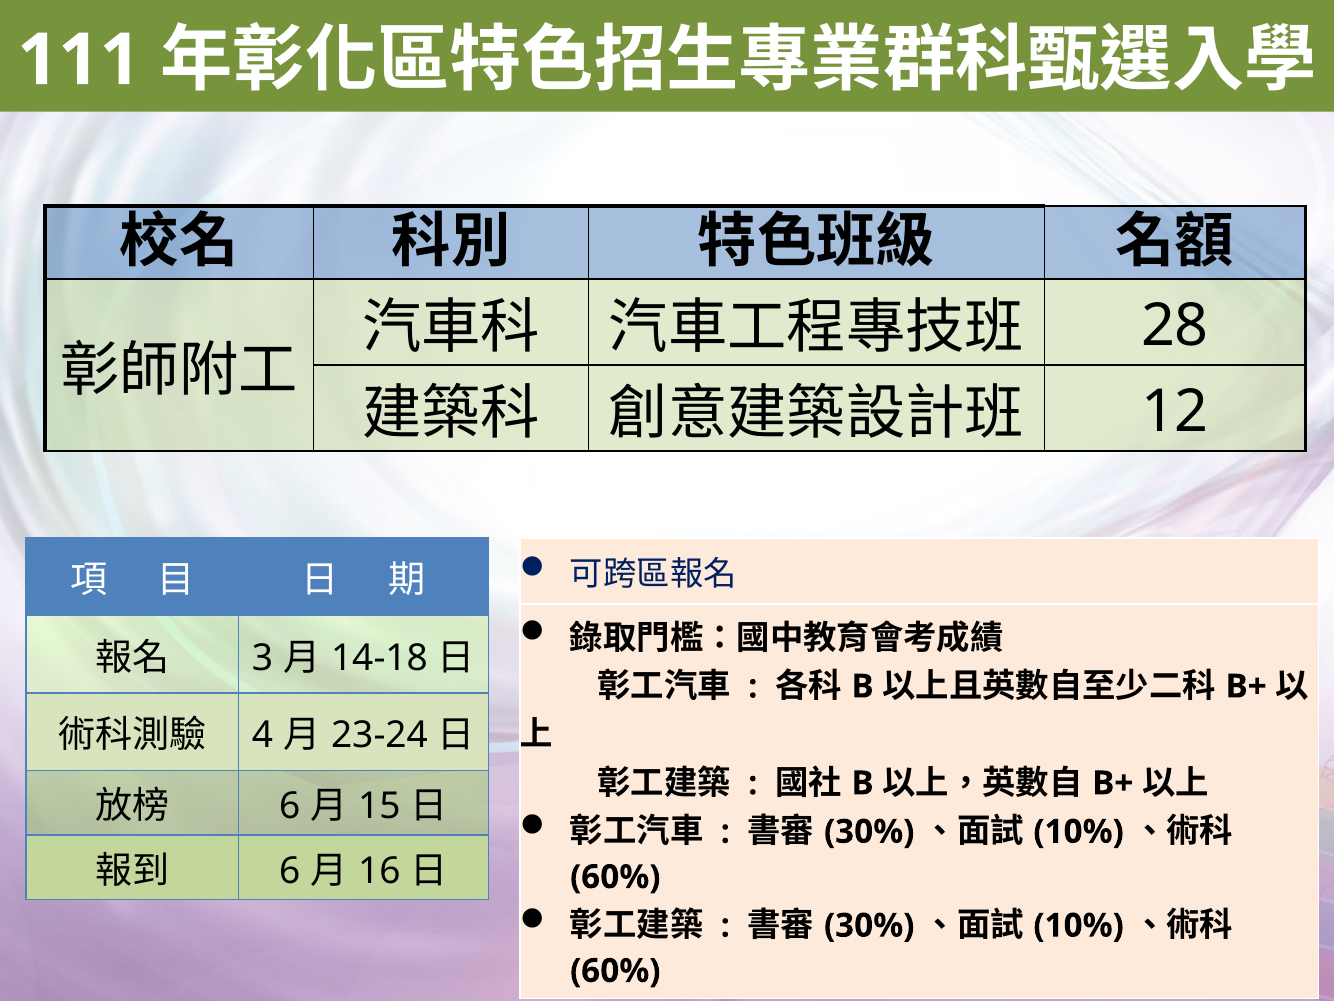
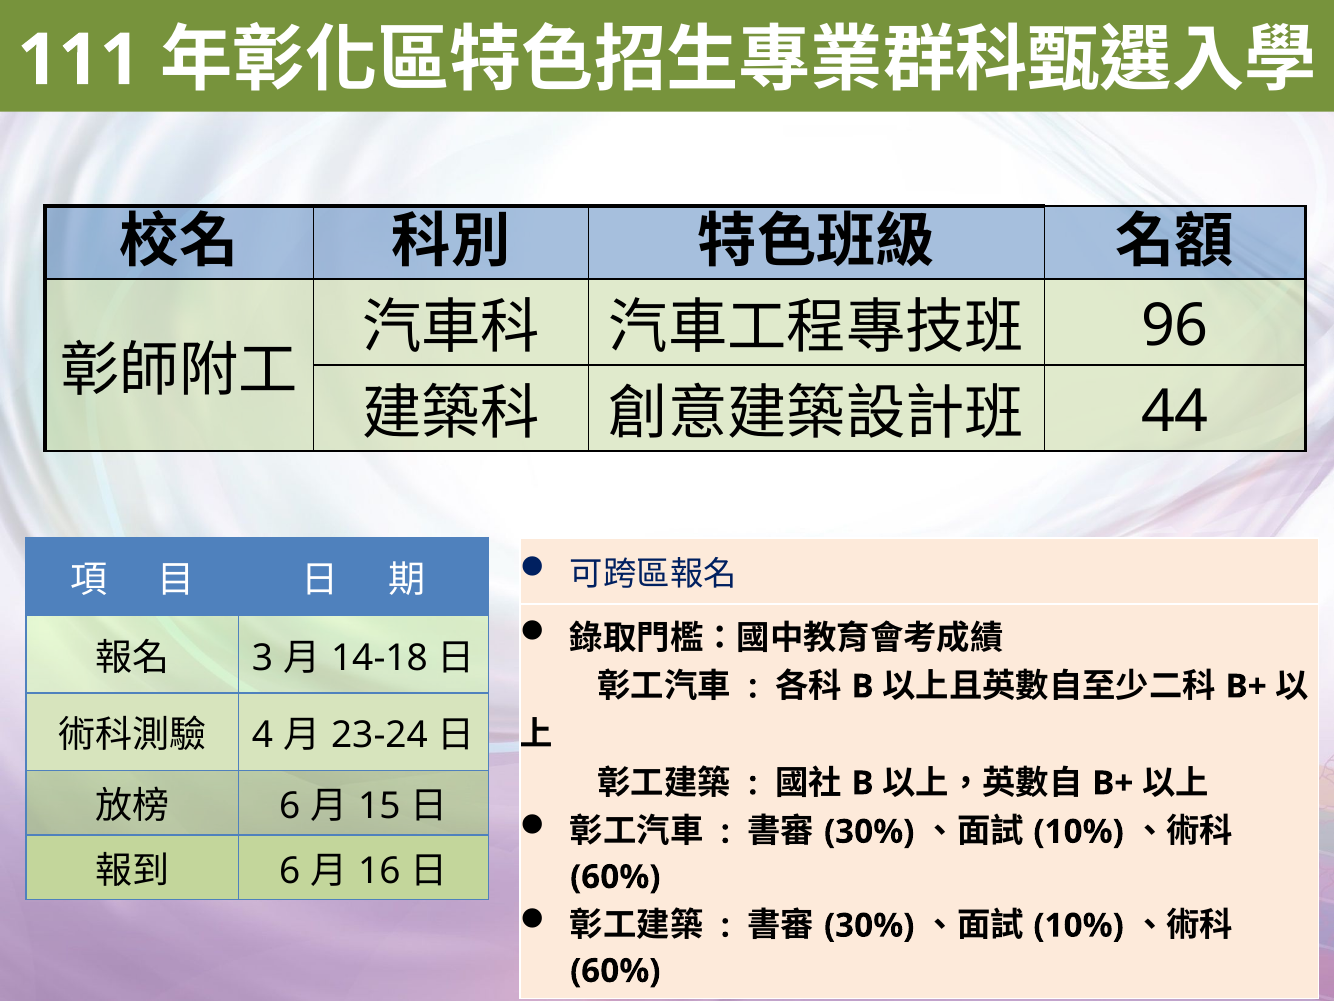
28: 28 -> 96
12: 12 -> 44
